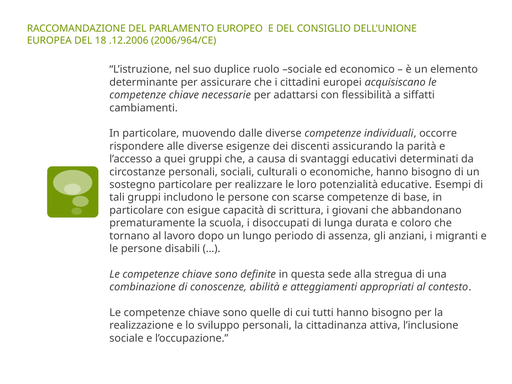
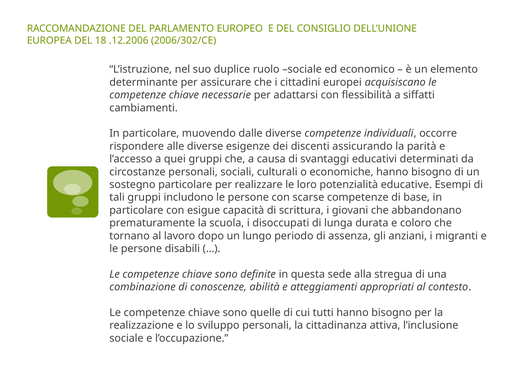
2006/964/CE: 2006/964/CE -> 2006/302/CE
